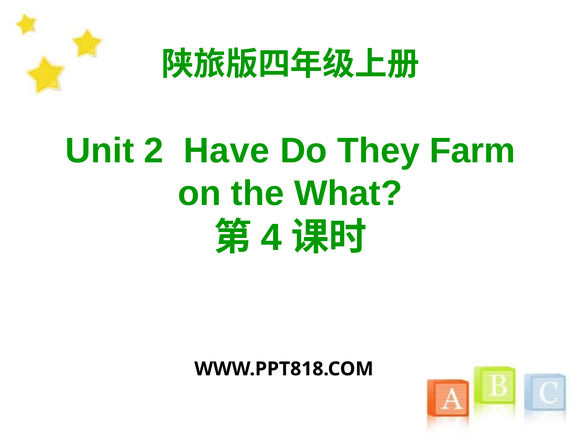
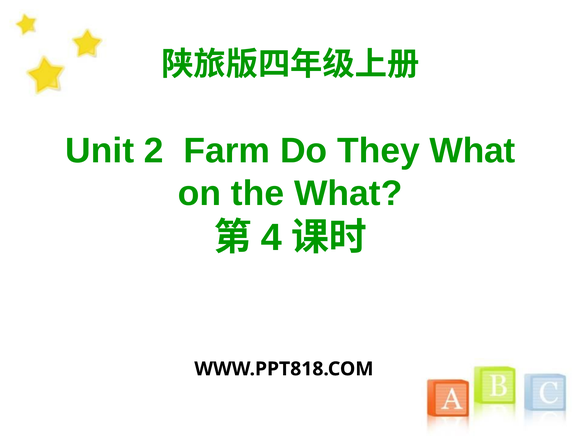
Have: Have -> Farm
They Farm: Farm -> What
